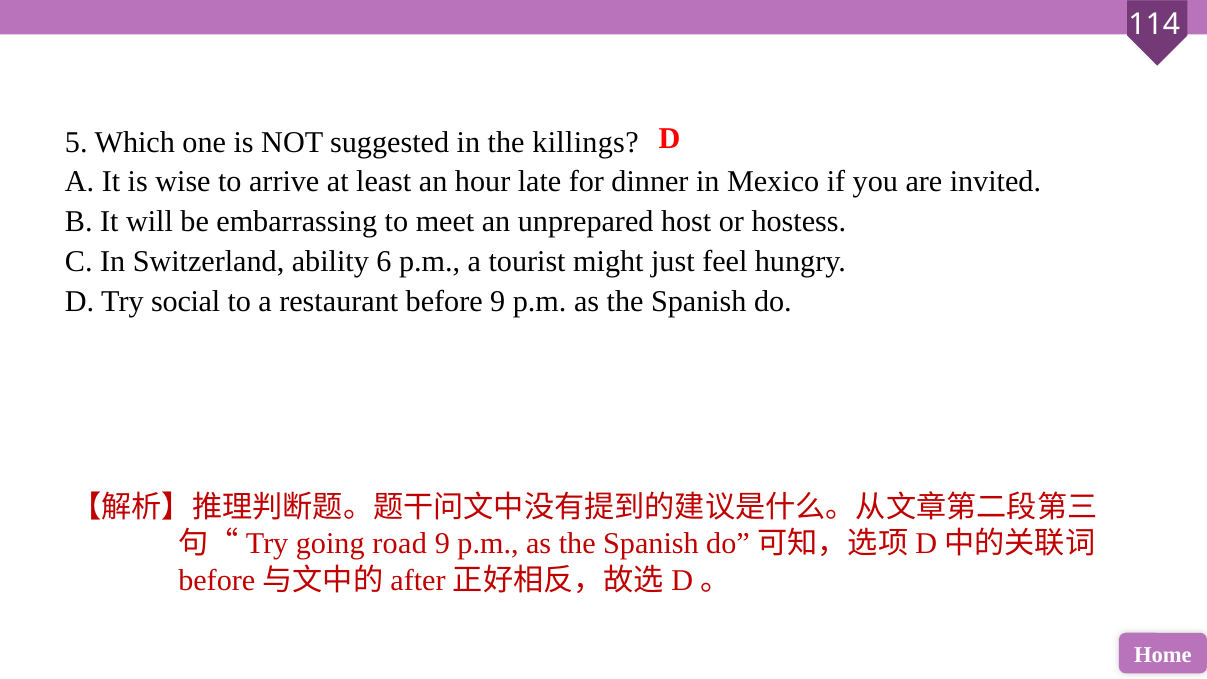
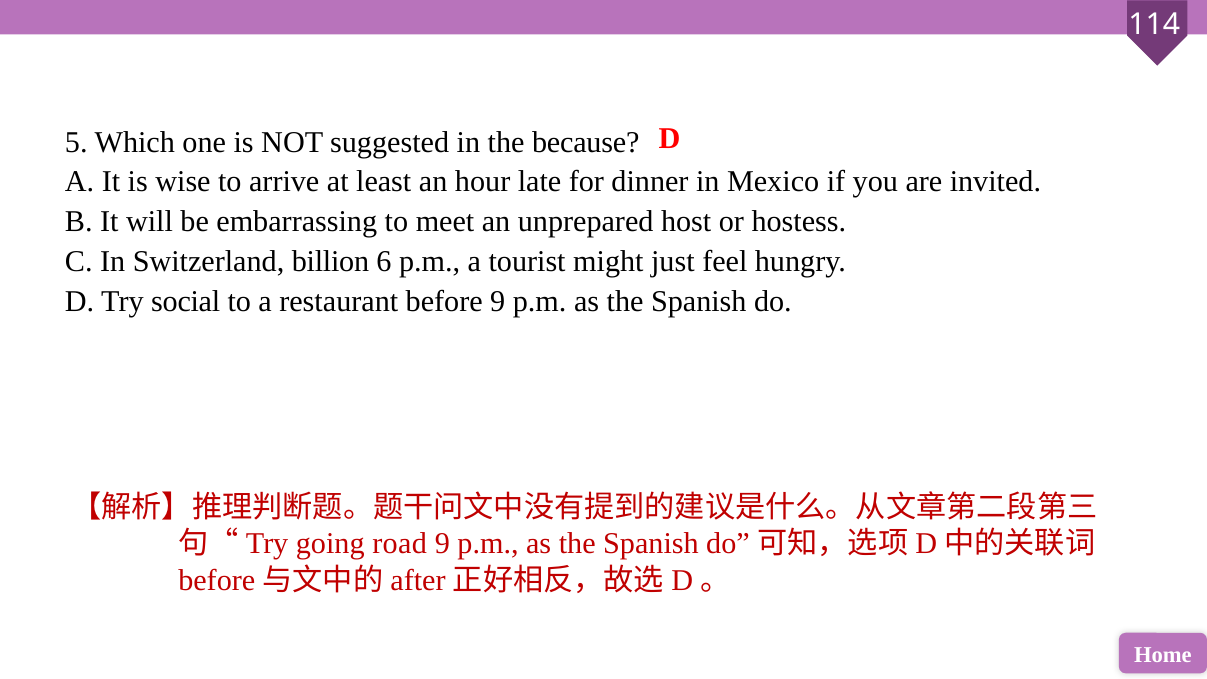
killings: killings -> because
ability: ability -> billion
